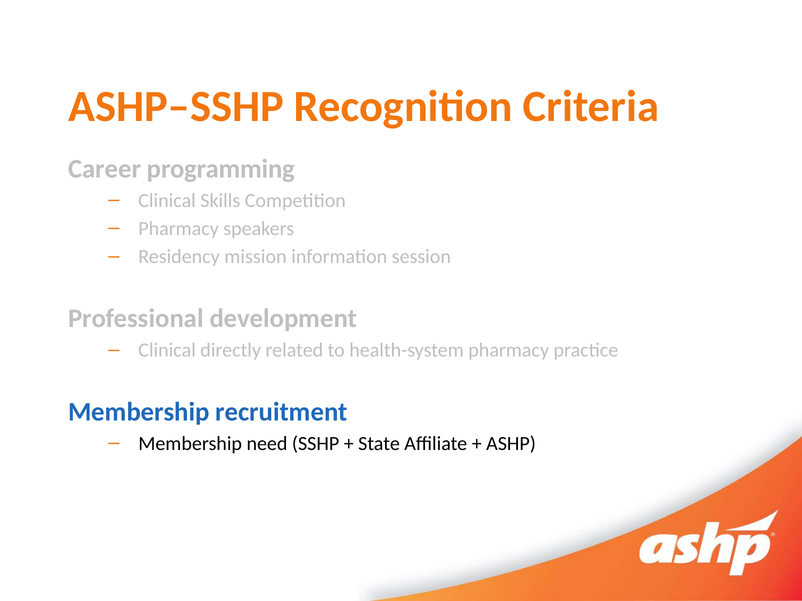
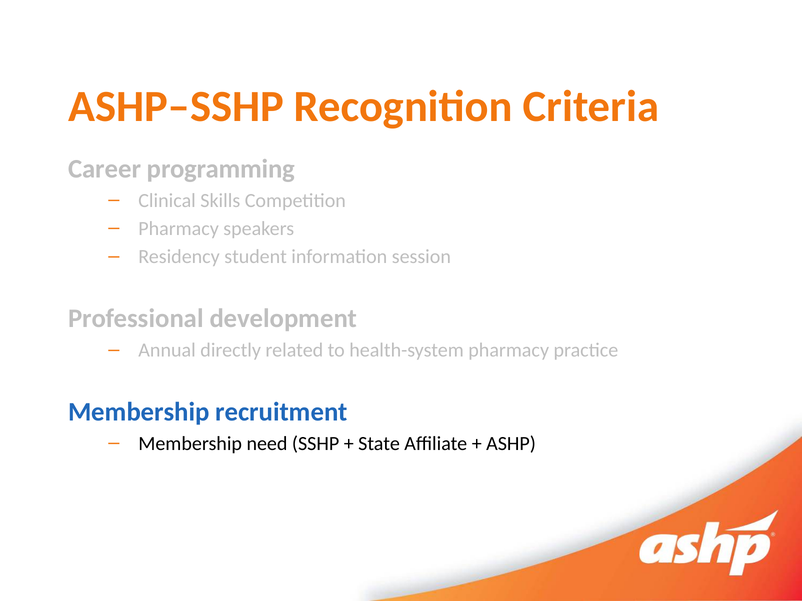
mission: mission -> student
Clinical at (167, 350): Clinical -> Annual
